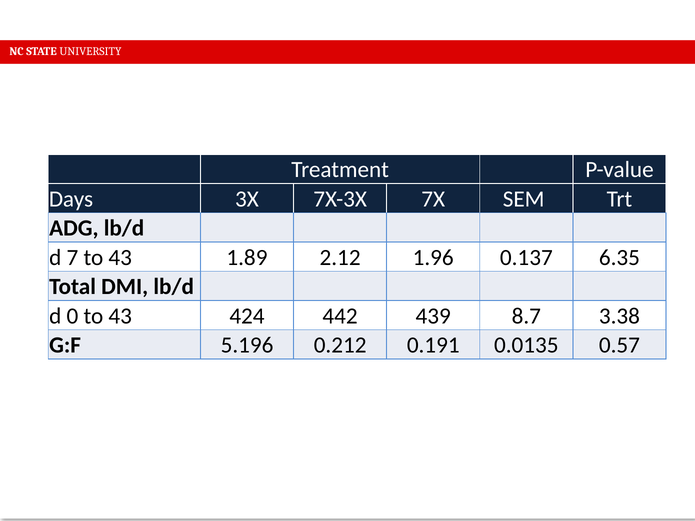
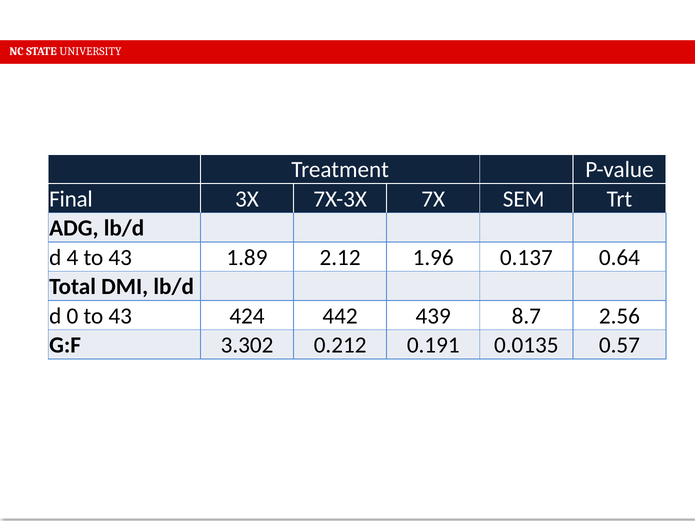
Days: Days -> Final
7: 7 -> 4
6.35: 6.35 -> 0.64
3.38: 3.38 -> 2.56
5.196: 5.196 -> 3.302
